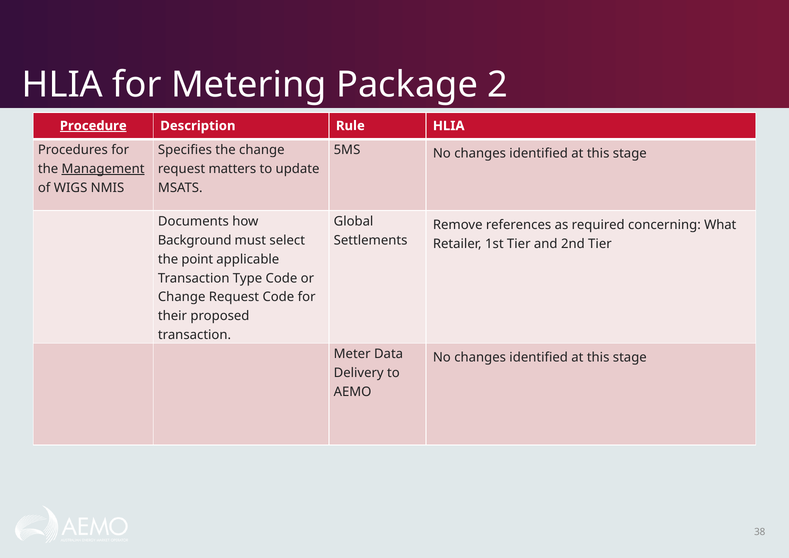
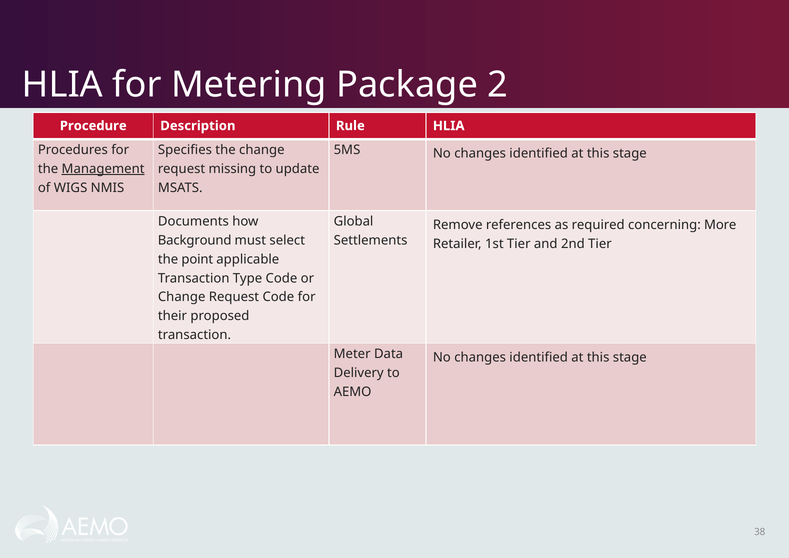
Procedure underline: present -> none
matters: matters -> missing
What: What -> More
